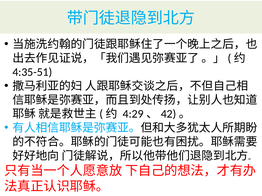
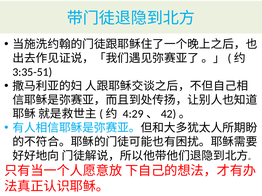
4:35-51: 4:35-51 -> 3:35-51
